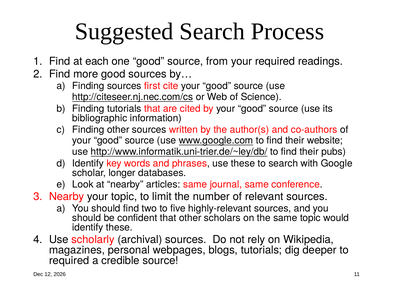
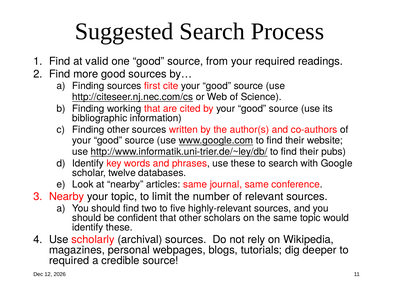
each: each -> valid
Finding tutorials: tutorials -> working
longer: longer -> twelve
